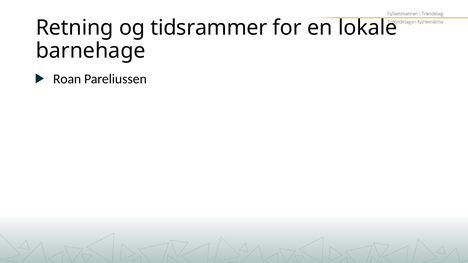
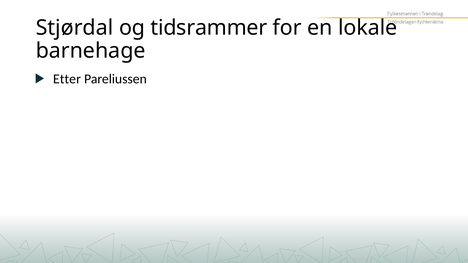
Retning: Retning -> Stjørdal
Roan: Roan -> Etter
